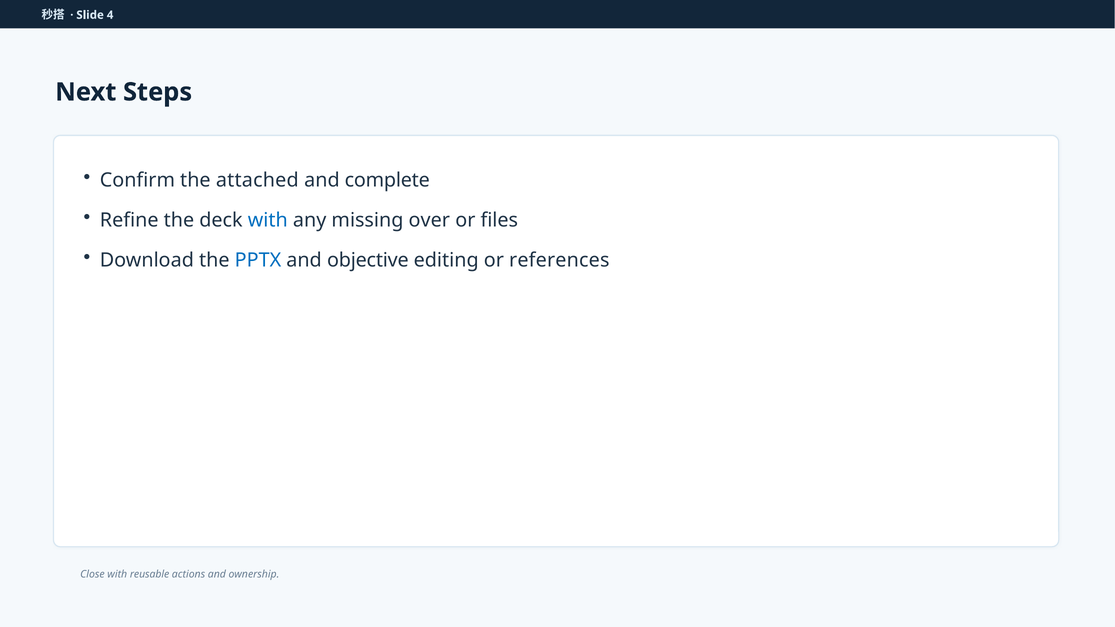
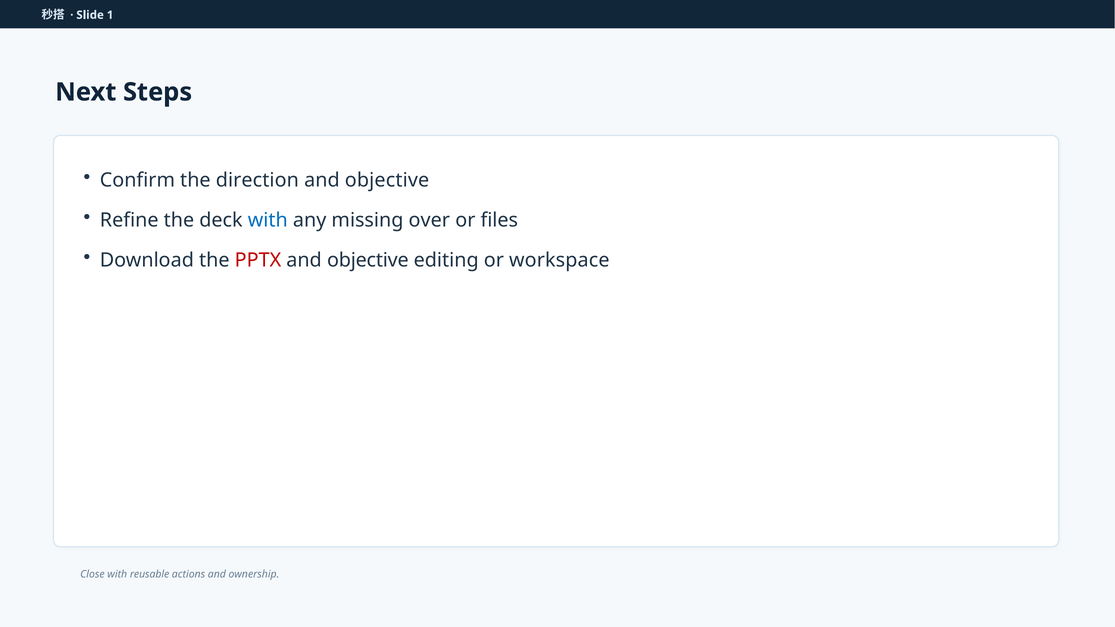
4: 4 -> 1
attached: attached -> direction
complete at (387, 180): complete -> objective
PPTX colour: blue -> red
references: references -> workspace
